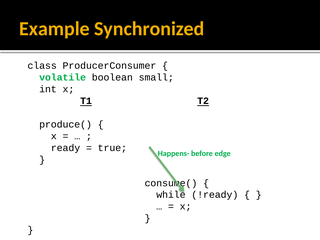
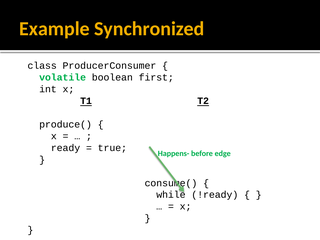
small: small -> first
